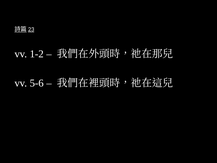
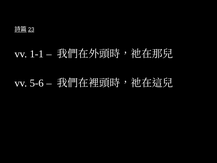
1-2: 1-2 -> 1-1
